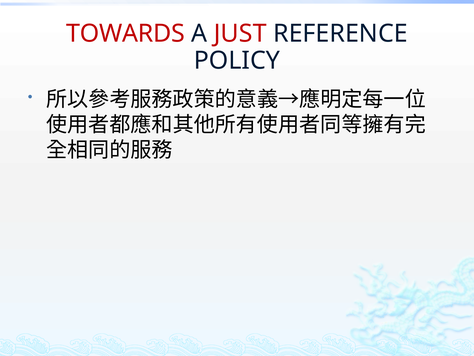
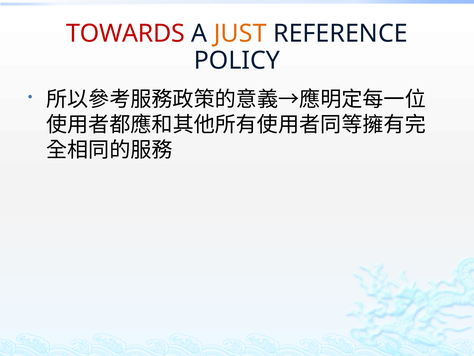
JUST colour: red -> orange
